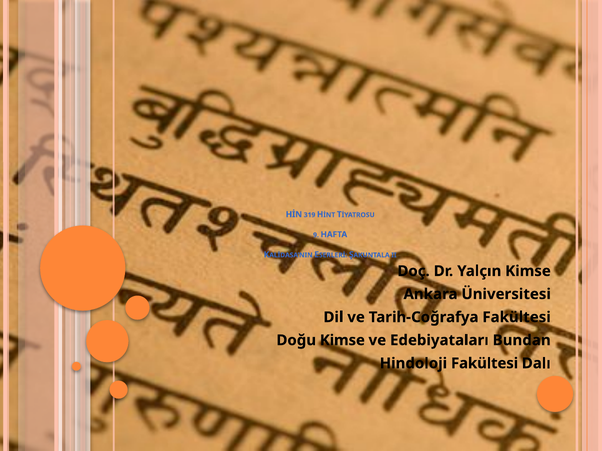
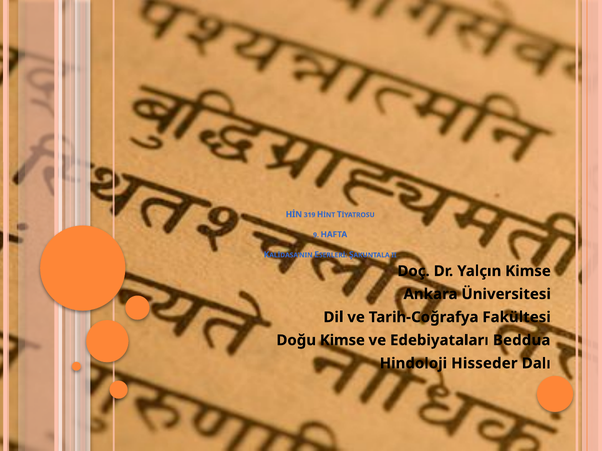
Bundan: Bundan -> Beddua
Hindoloji Fakültesi: Fakültesi -> Hisseder
